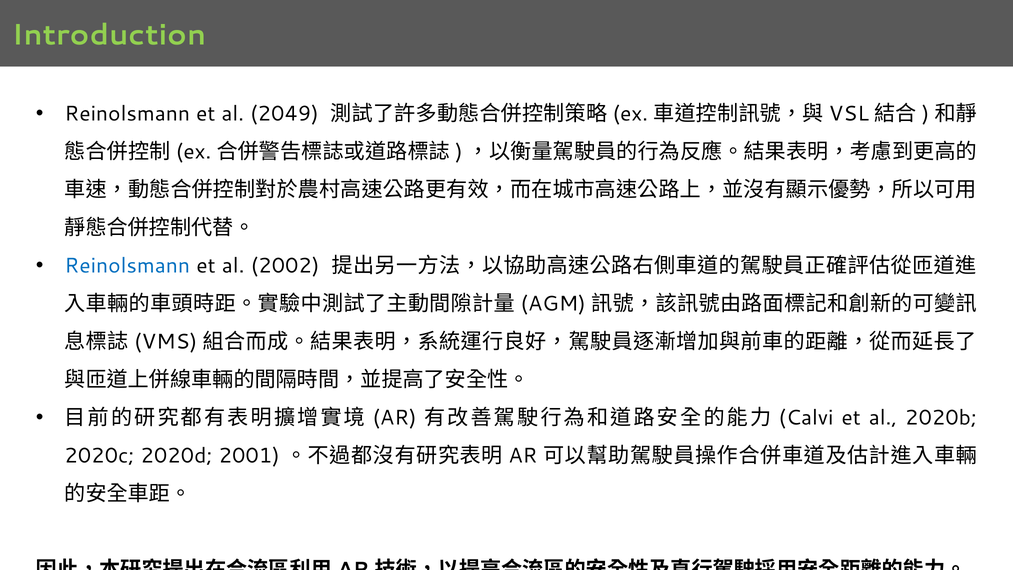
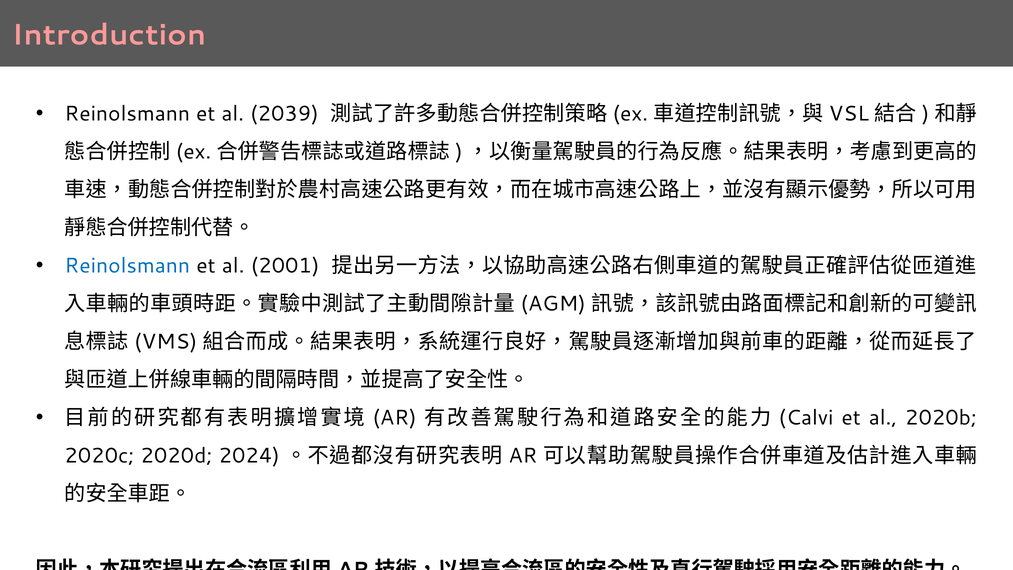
Introduction colour: light green -> pink
2049: 2049 -> 2039
2002: 2002 -> 2001
2001: 2001 -> 2024
